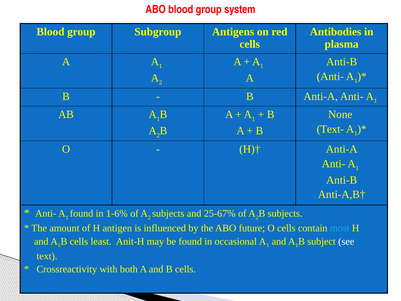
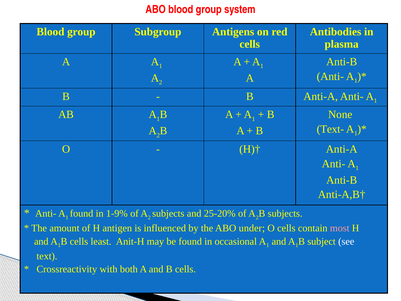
1-6%: 1-6% -> 1-9%
25-67%: 25-67% -> 25-20%
future: future -> under
most colour: light blue -> pink
